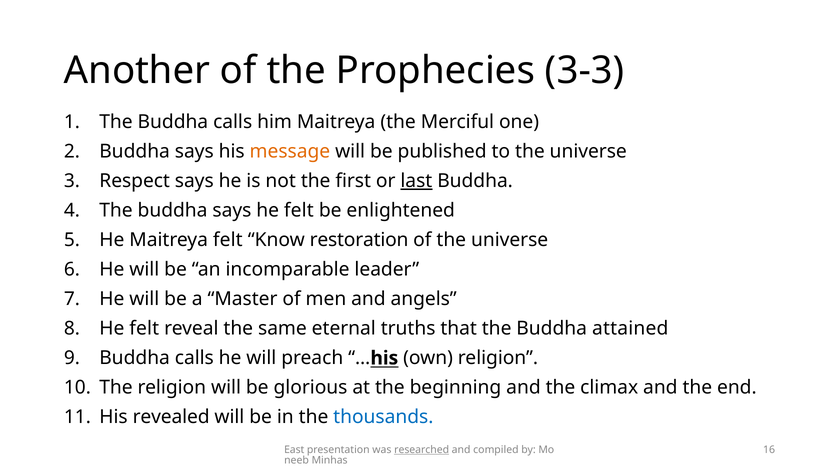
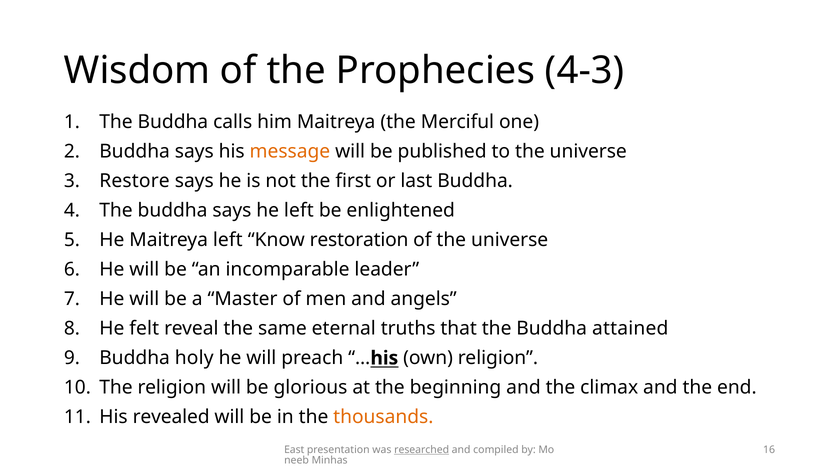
Another: Another -> Wisdom
3-3: 3-3 -> 4-3
Respect: Respect -> Restore
last underline: present -> none
says he felt: felt -> left
Maitreya felt: felt -> left
calls at (194, 358): calls -> holy
thousands colour: blue -> orange
